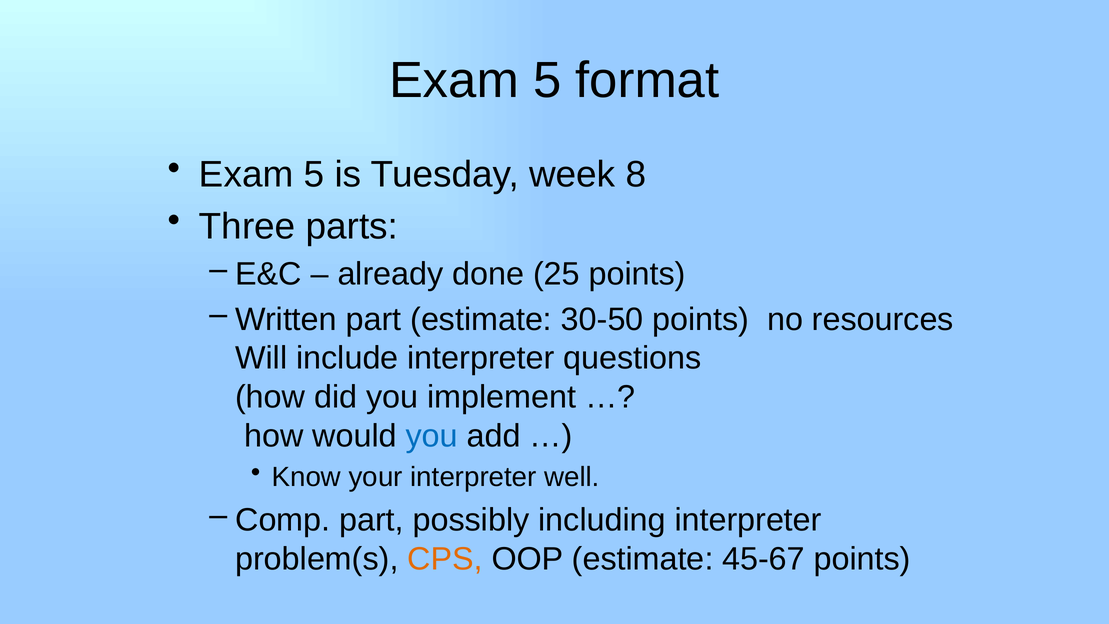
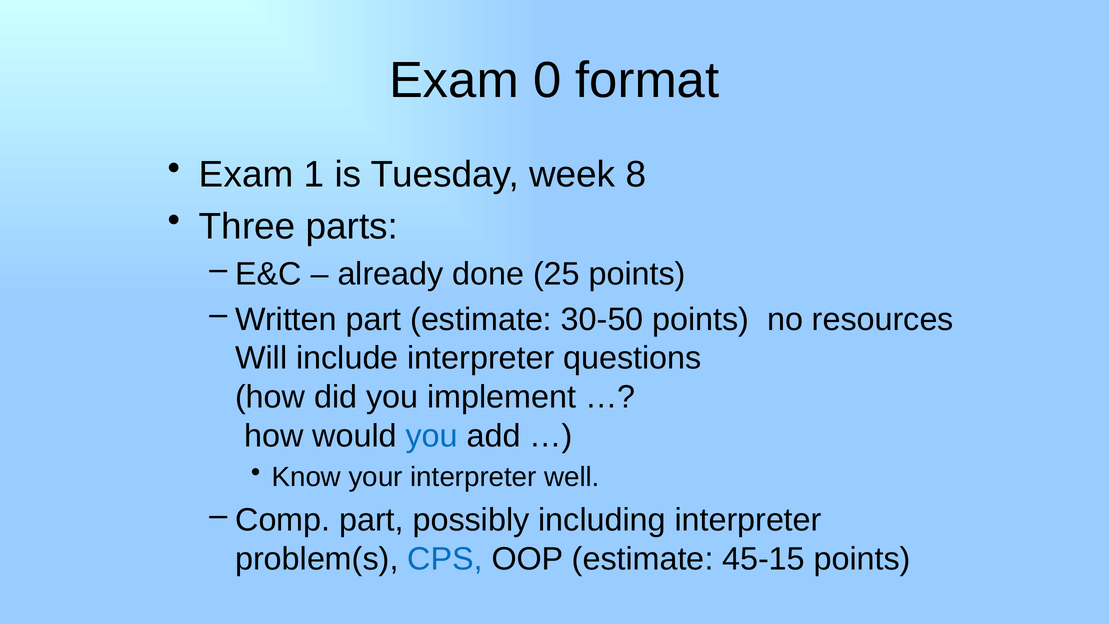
5 at (547, 81): 5 -> 0
5 at (314, 174): 5 -> 1
CPS colour: orange -> blue
45-67: 45-67 -> 45-15
